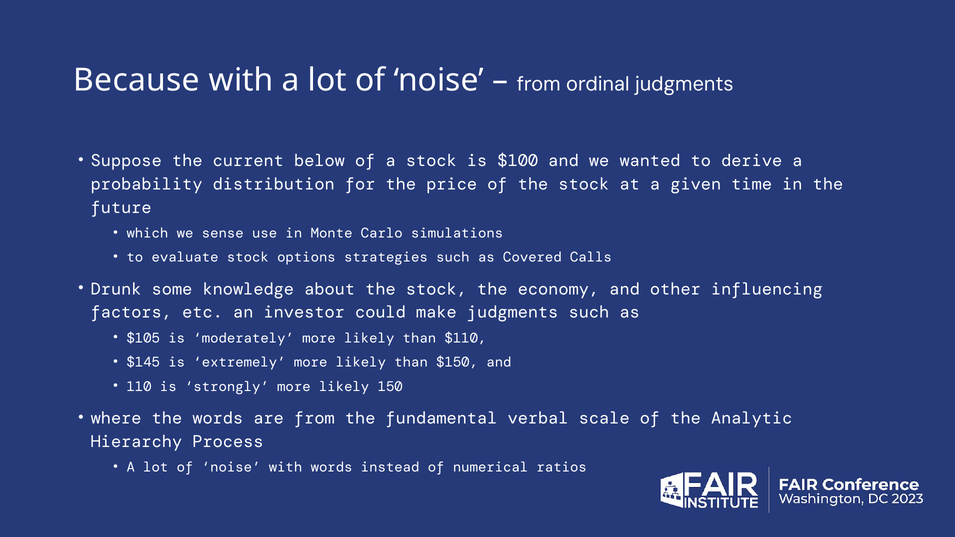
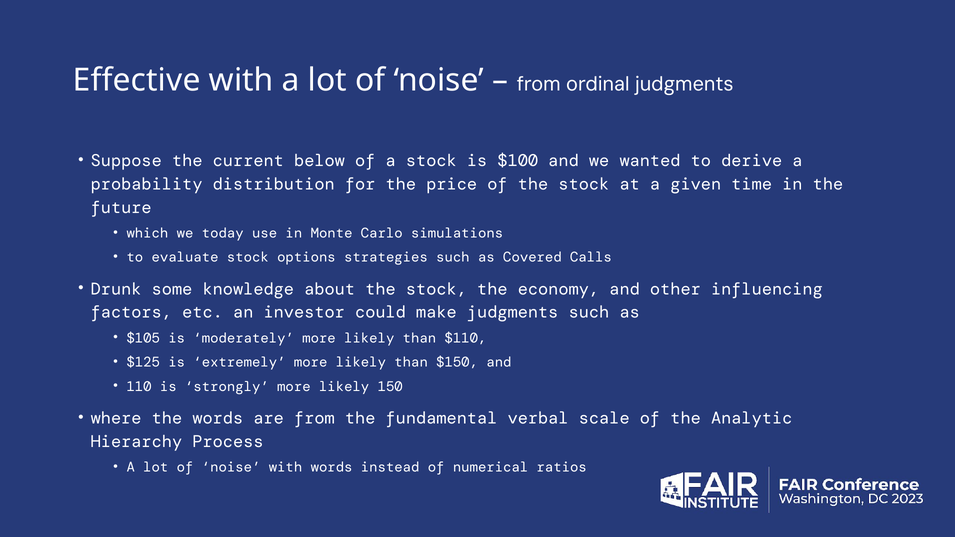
Because: Because -> Effective
sense: sense -> today
$145: $145 -> $125
